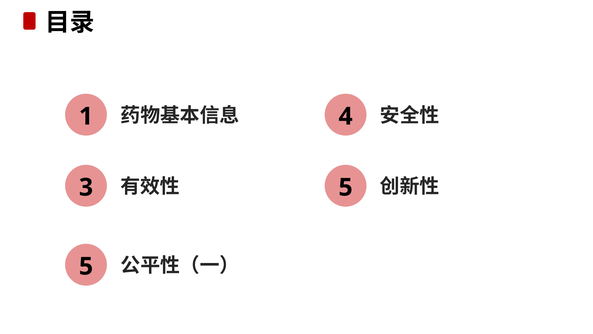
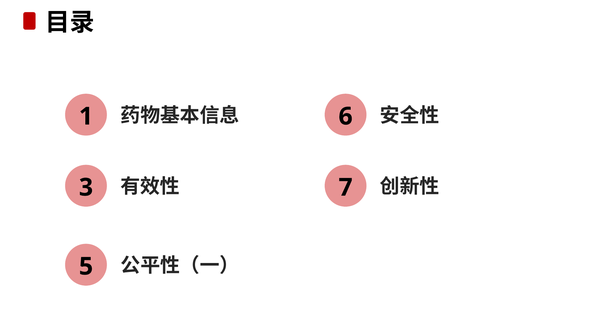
4: 4 -> 6
3 5: 5 -> 7
